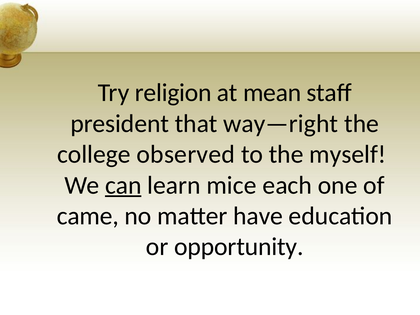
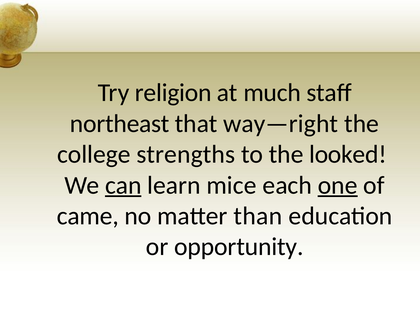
mean: mean -> much
president: president -> northeast
observed: observed -> strengths
myself: myself -> looked
one underline: none -> present
have: have -> than
